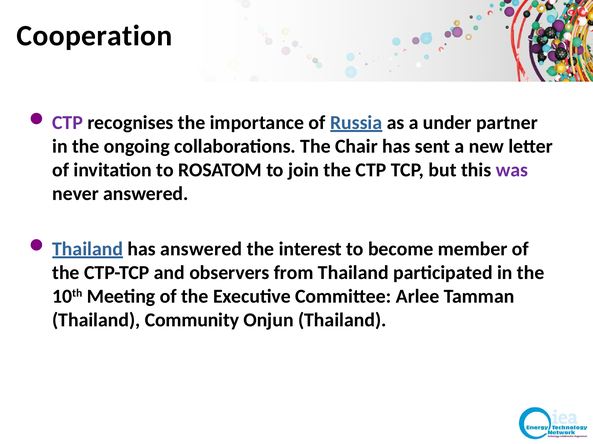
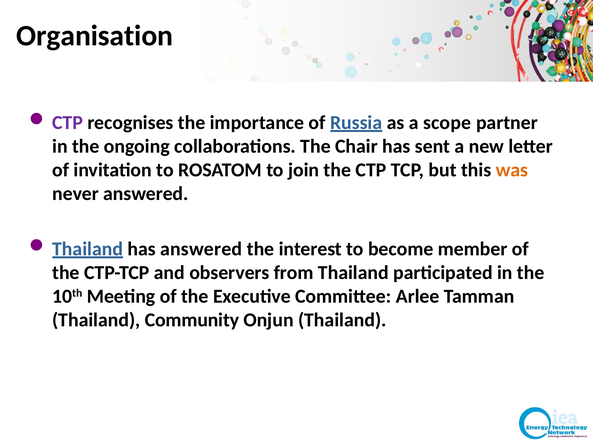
Cooperation: Cooperation -> Organisation
under: under -> scope
was colour: purple -> orange
